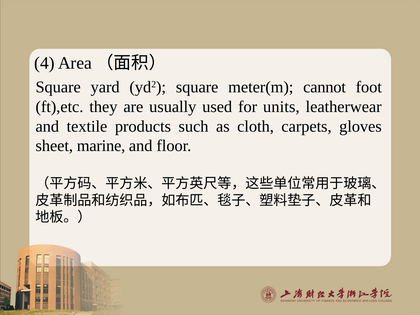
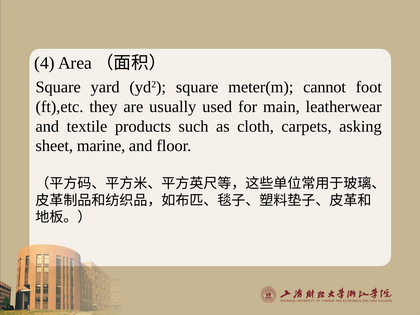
units: units -> main
gloves: gloves -> asking
